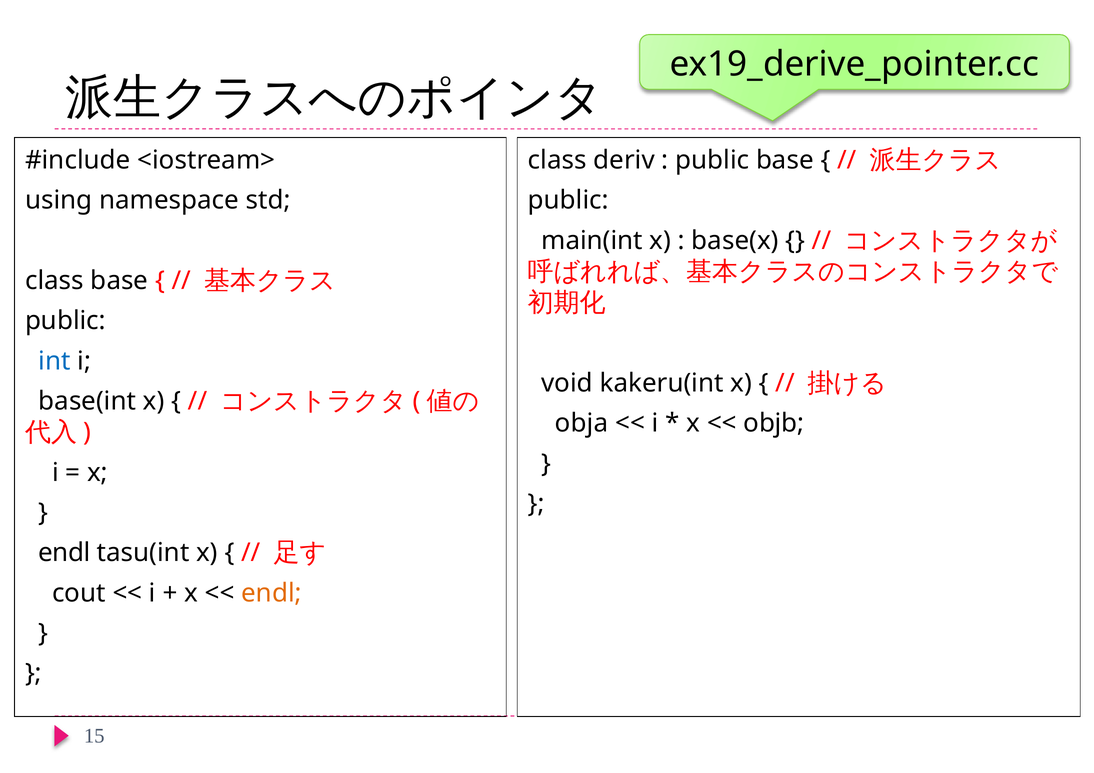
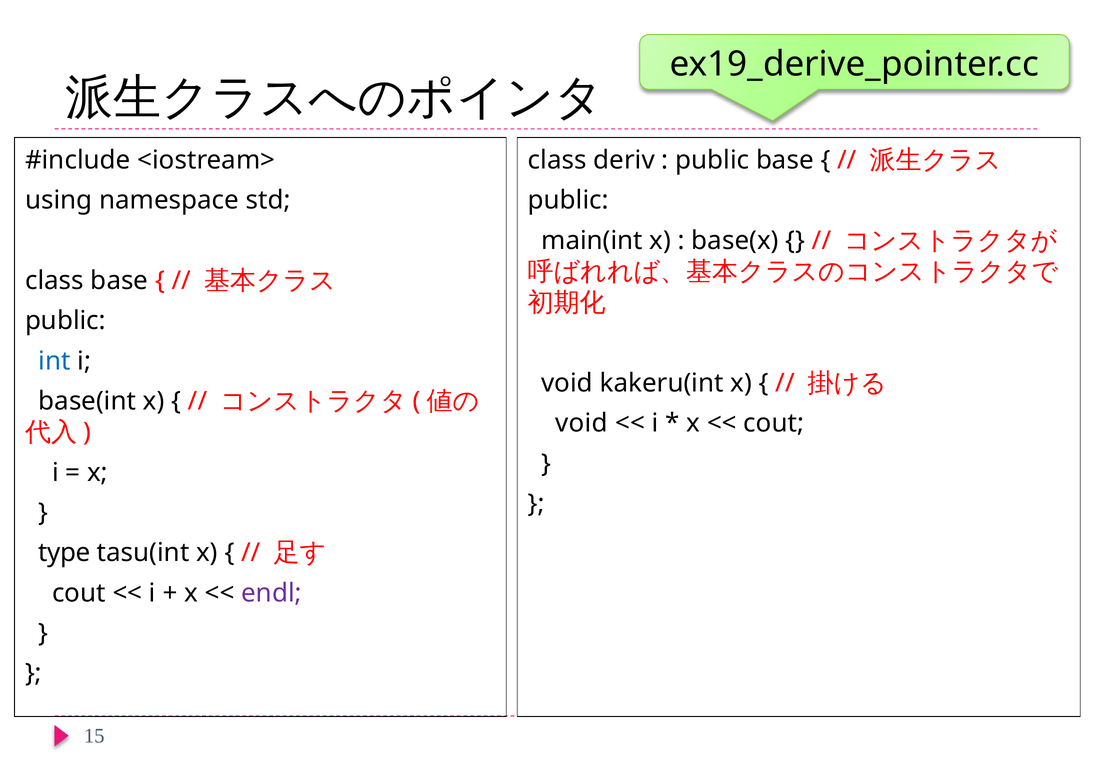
obja at (582, 424): obja -> void
objb at (774, 424): objb -> cout
endl at (64, 553): endl -> type
endl at (271, 593) colour: orange -> purple
